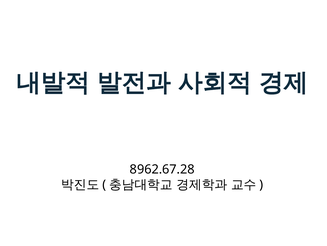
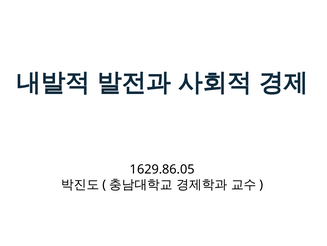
8962.67.28: 8962.67.28 -> 1629.86.05
